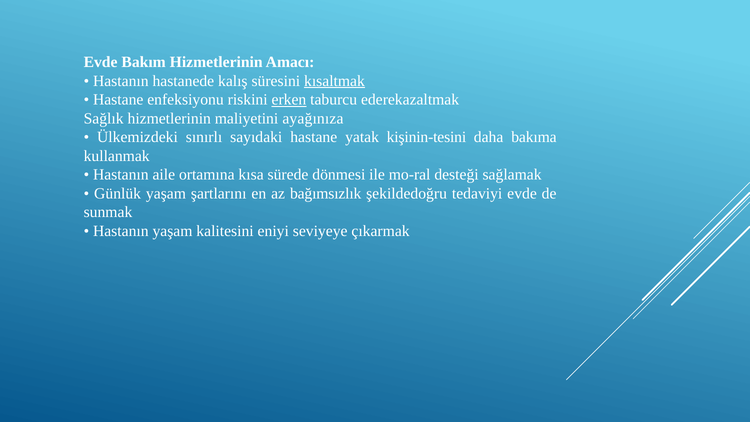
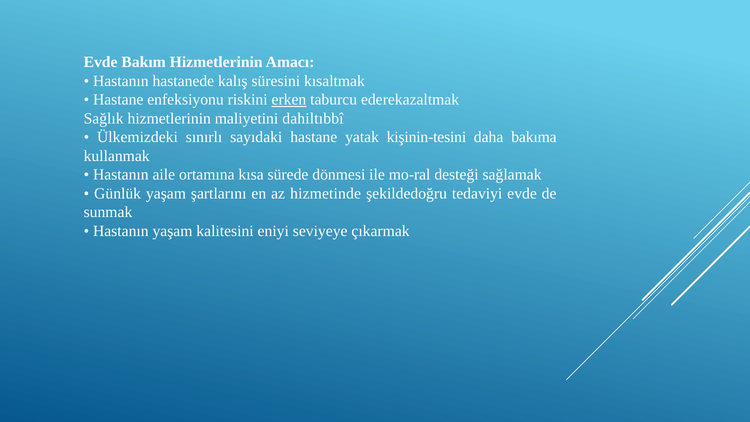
kısaltmak underline: present -> none
ayağınıza: ayağınıza -> dahiltıbbî
bağımsızlık: bağımsızlık -> hizmetinde
